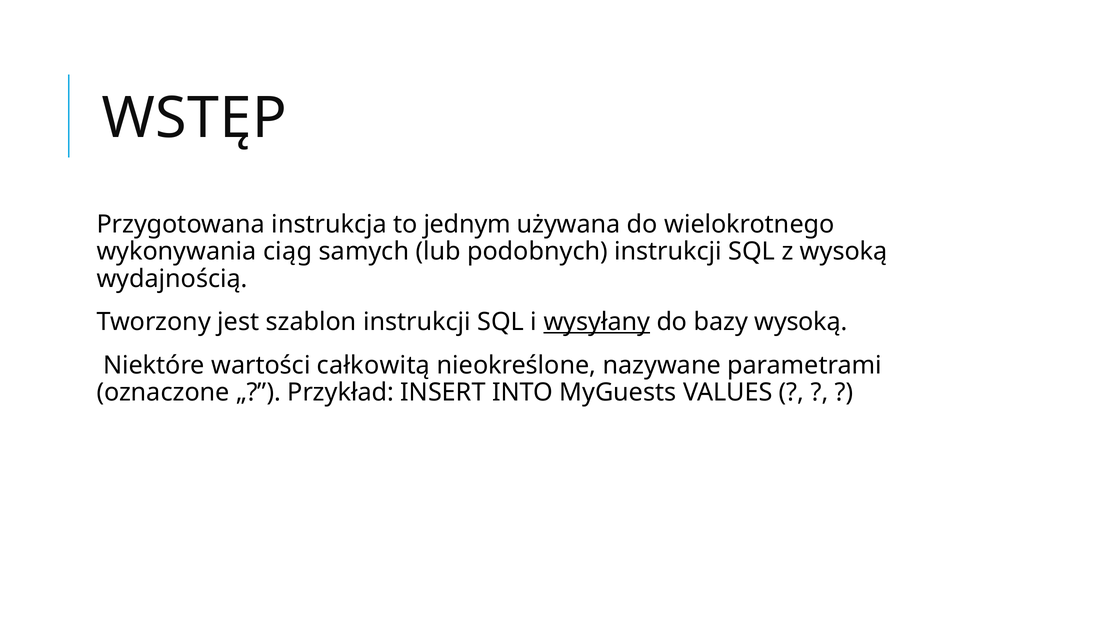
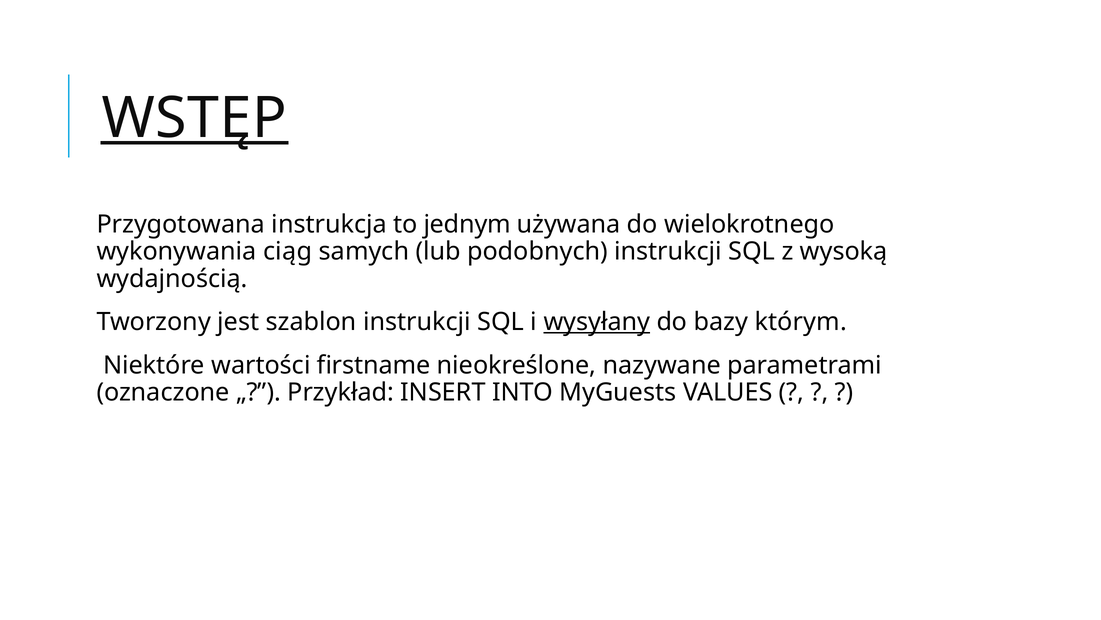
WSTĘP underline: none -> present
bazy wysoką: wysoką -> którym
całkowitą: całkowitą -> firstname
